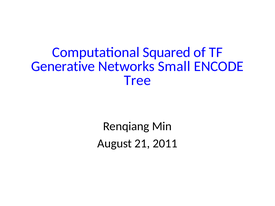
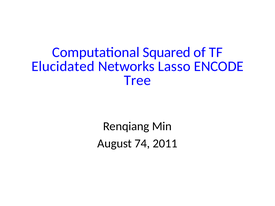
Generative: Generative -> Elucidated
Small: Small -> Lasso
21: 21 -> 74
